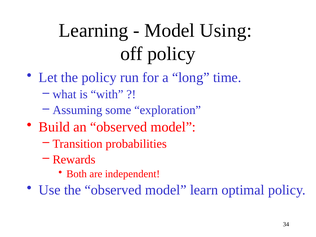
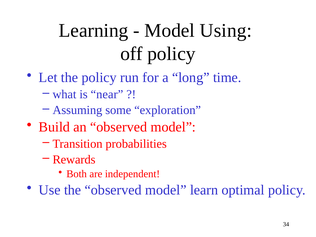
with: with -> near
